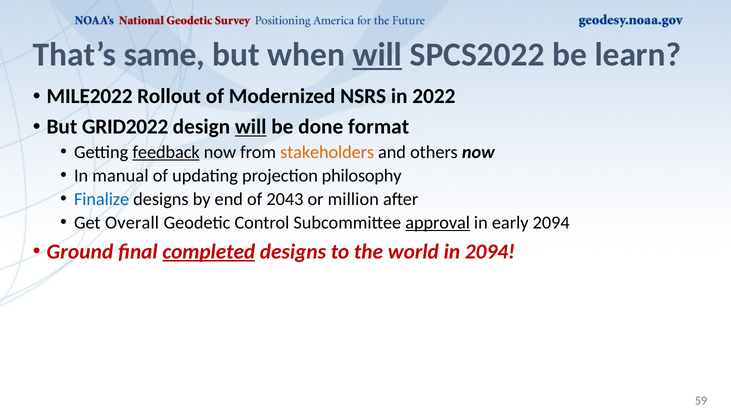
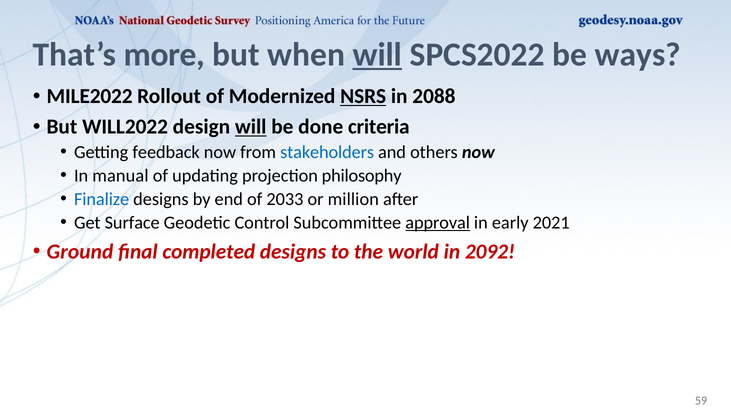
same: same -> more
learn: learn -> ways
NSRS underline: none -> present
2022: 2022 -> 2088
GRID2022: GRID2022 -> WILL2022
format: format -> criteria
feedback underline: present -> none
stakeholders colour: orange -> blue
2043: 2043 -> 2033
Overall: Overall -> Surface
early 2094: 2094 -> 2021
completed underline: present -> none
in 2094: 2094 -> 2092
